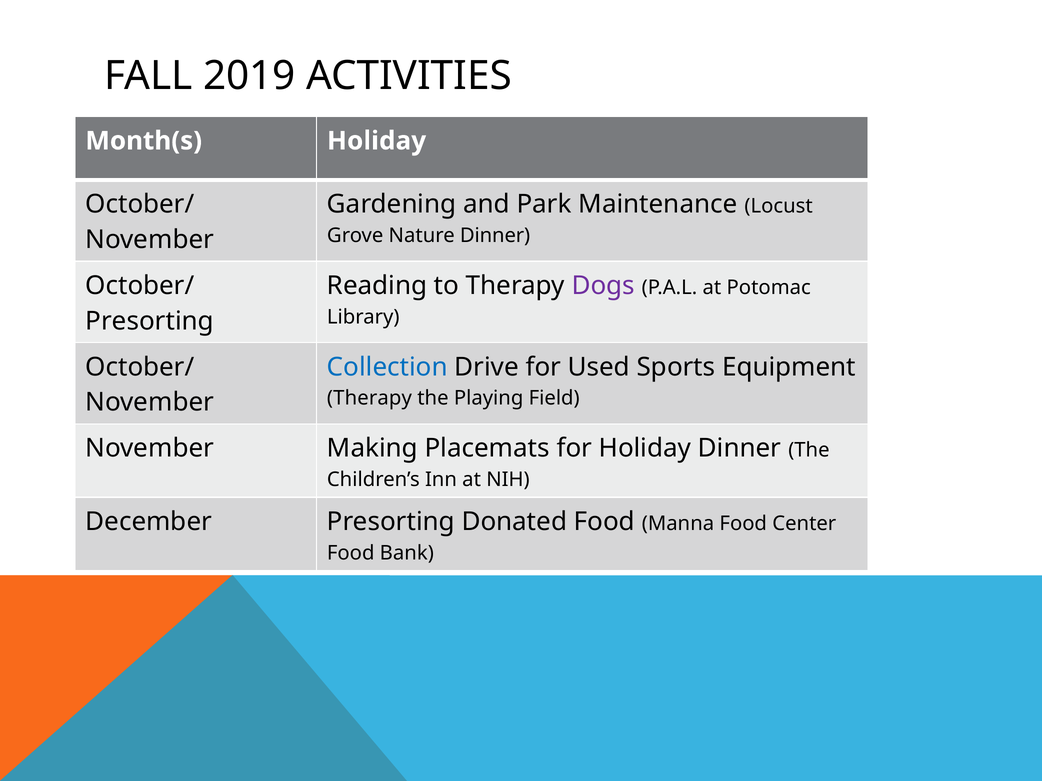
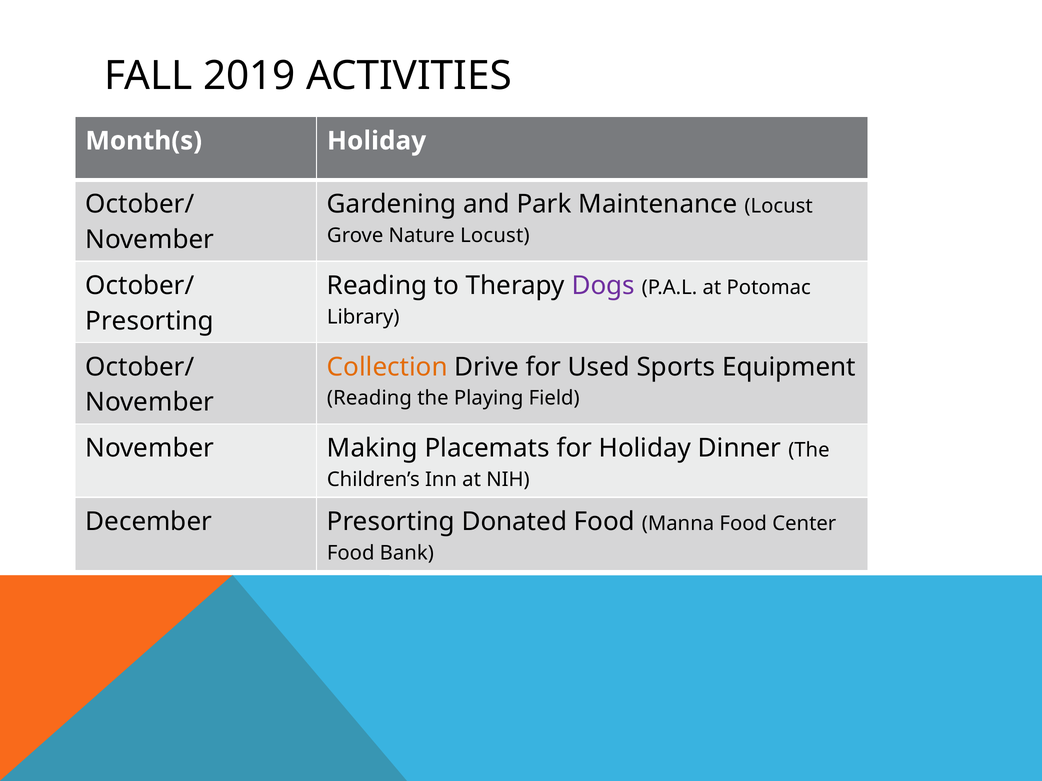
Nature Dinner: Dinner -> Locust
Collection colour: blue -> orange
Therapy at (369, 398): Therapy -> Reading
